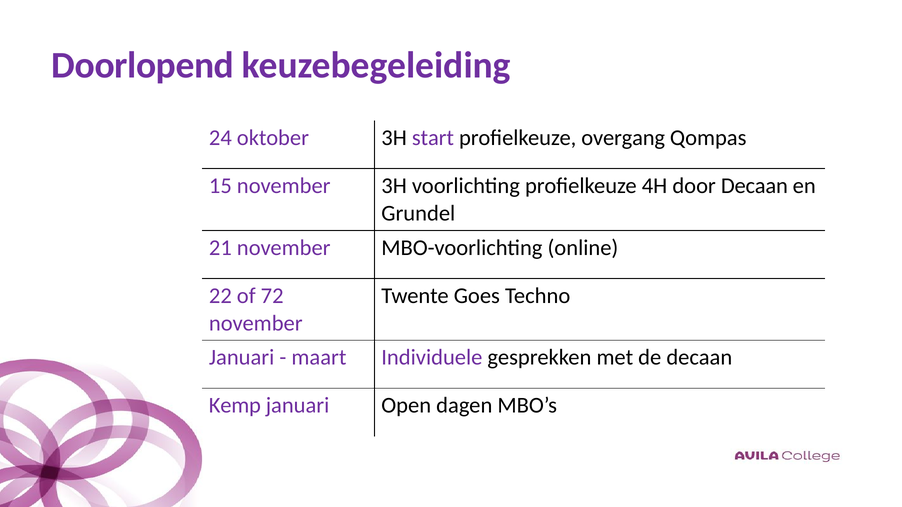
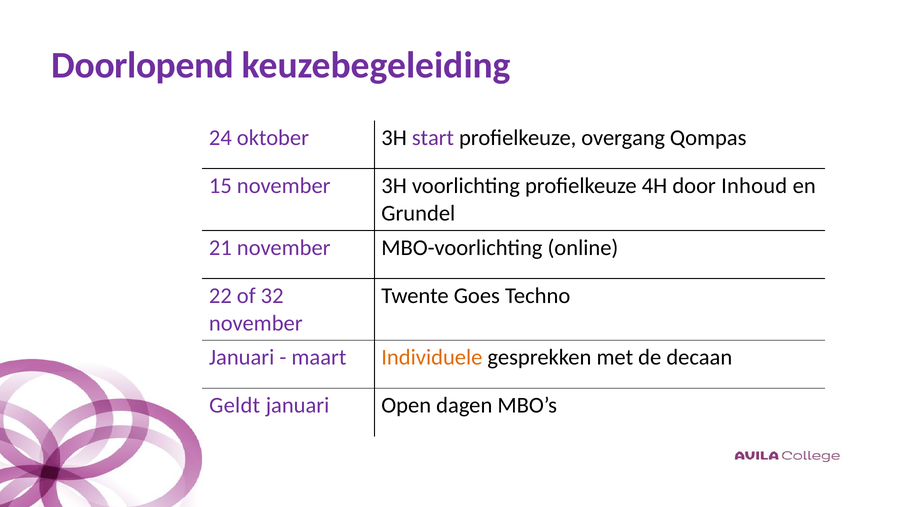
door Decaan: Decaan -> Inhoud
72: 72 -> 32
Individuele colour: purple -> orange
Kemp: Kemp -> Geldt
